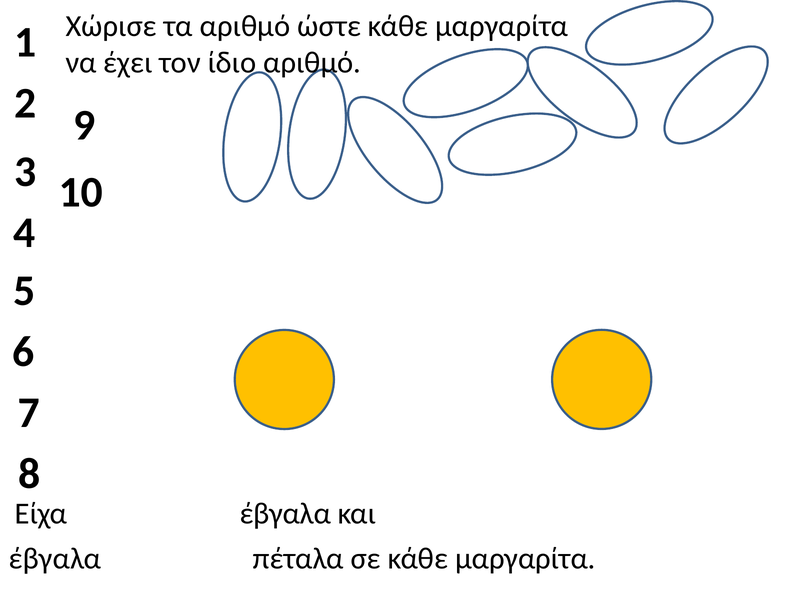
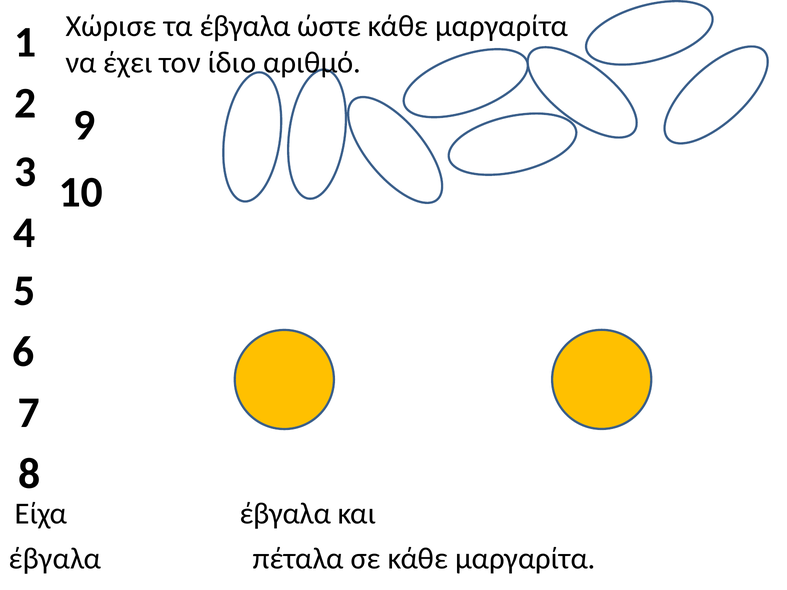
τα αριθμό: αριθμό -> έβγαλα
